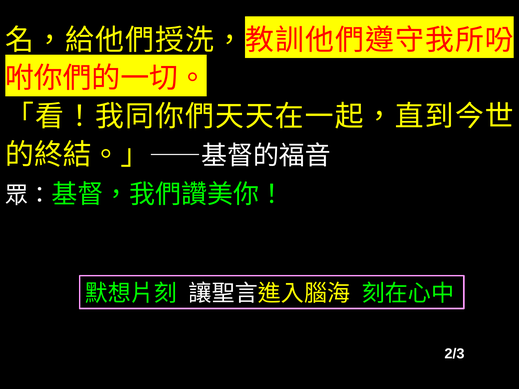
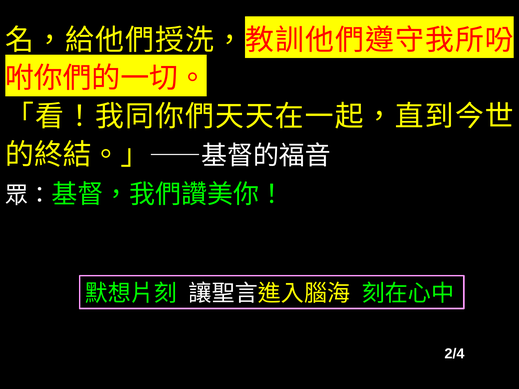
2/3: 2/3 -> 2/4
